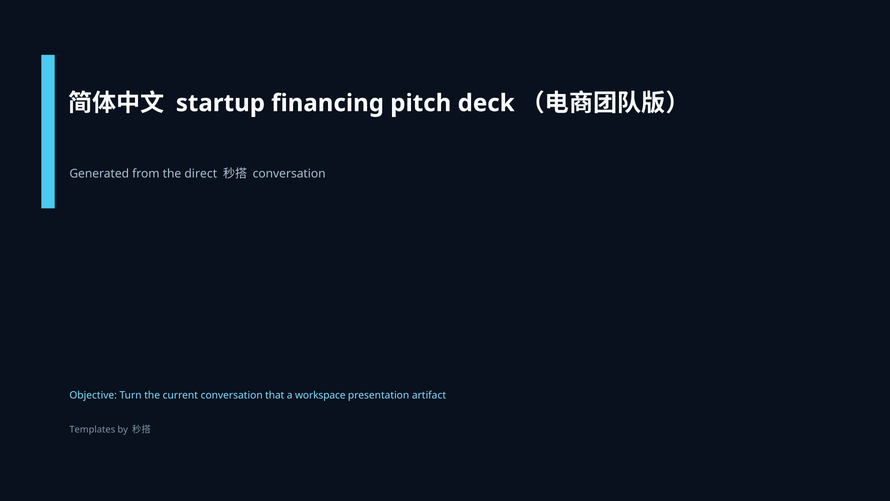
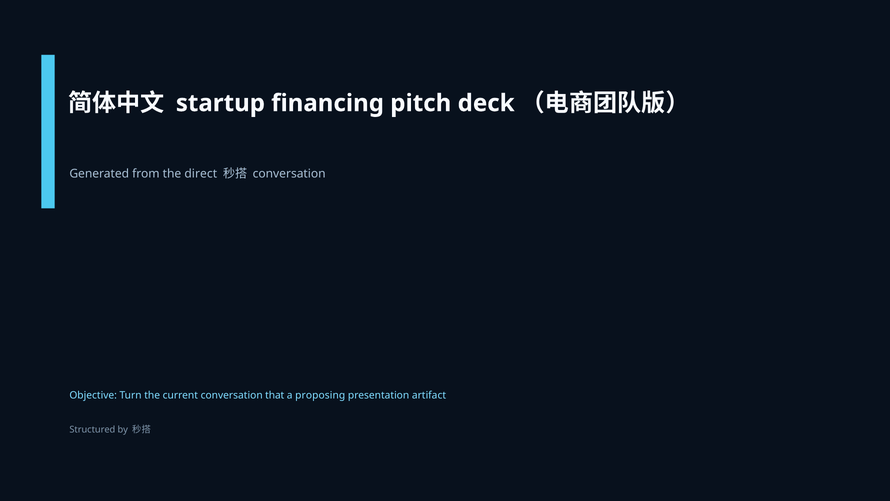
workspace: workspace -> proposing
Templates: Templates -> Structured
